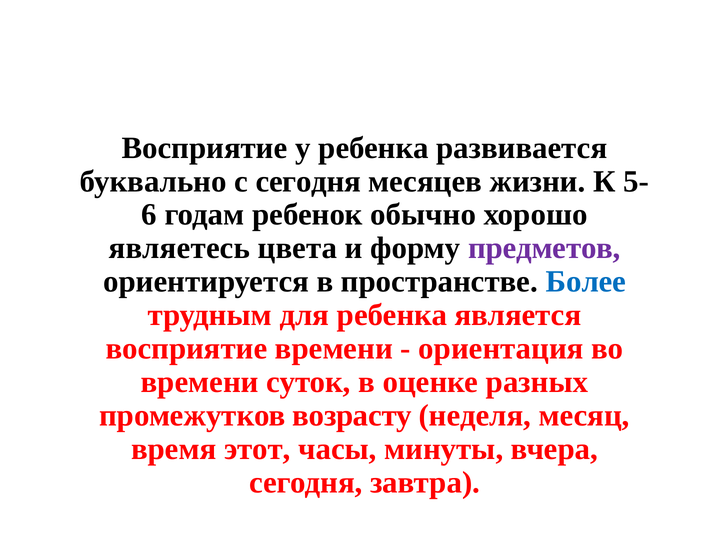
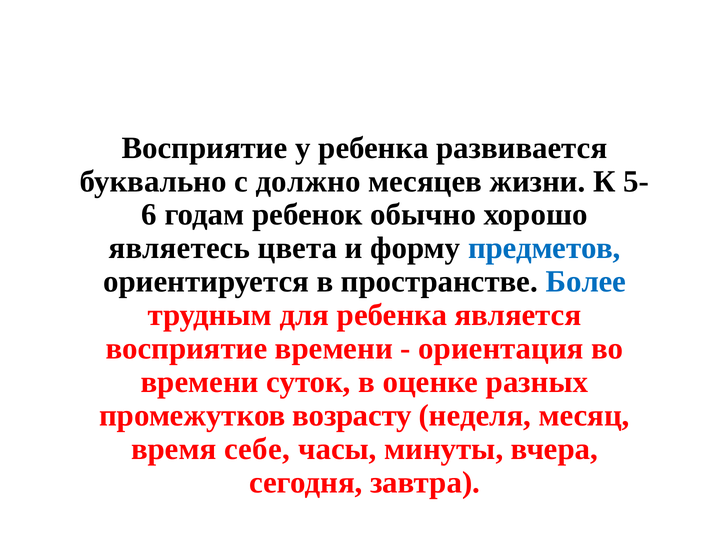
с сегодня: сегодня -> должно
предметов colour: purple -> blue
этот: этот -> себе
